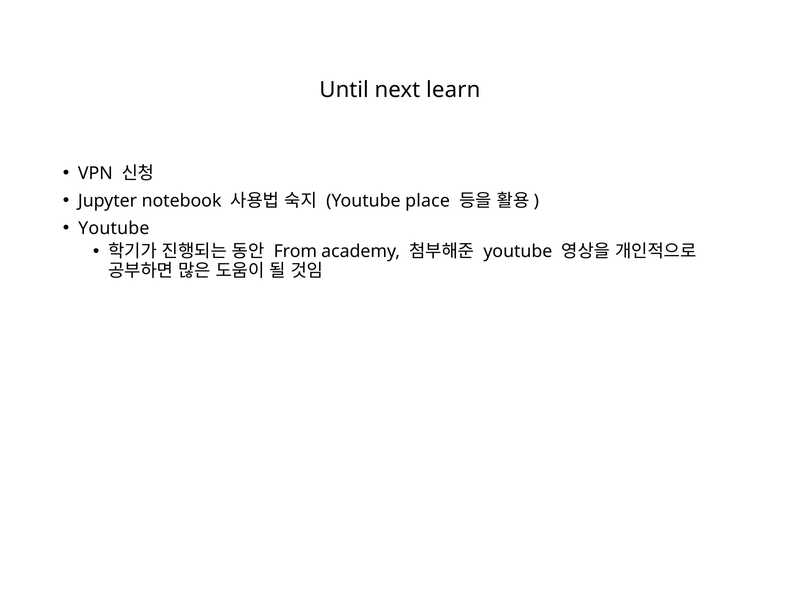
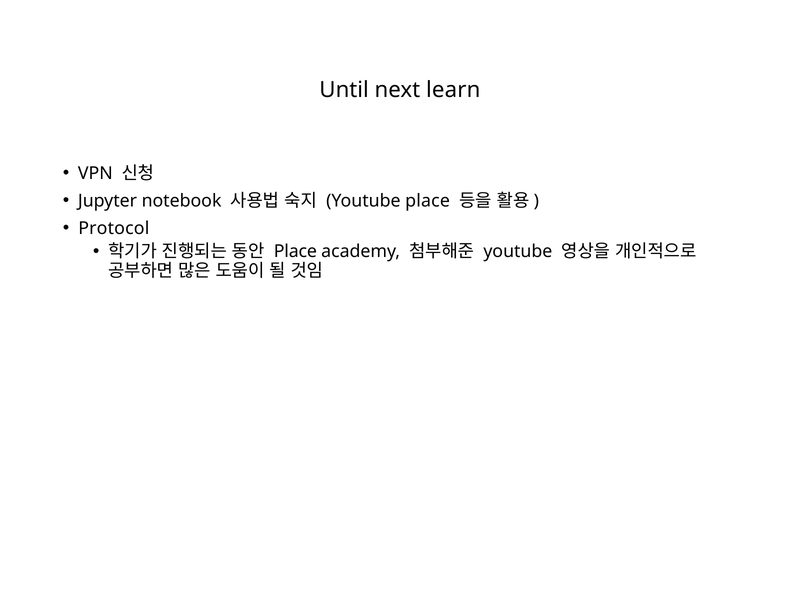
Youtube at (114, 228): Youtube -> Protocol
From at (295, 251): From -> Place
